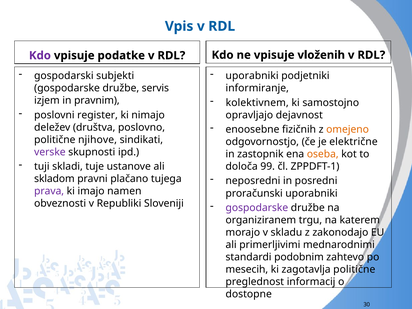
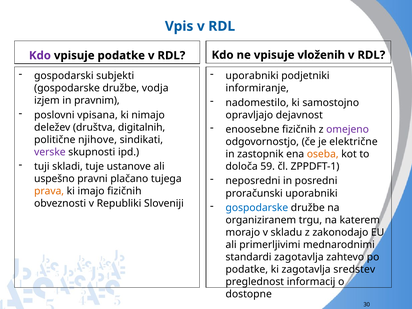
servis: servis -> vodja
kolektivnem: kolektivnem -> nadomestilo
register: register -> vpisana
omejeno colour: orange -> purple
poslovno: poslovno -> digitalnih
99: 99 -> 59
skladom: skladom -> uspešno
prava colour: purple -> orange
imajo namen: namen -> fizičnih
gospodarske at (257, 208) colour: purple -> blue
standardi podobnim: podobnim -> zagotavlja
mesecih at (247, 269): mesecih -> podatke
zagotavlja politične: politične -> sredstev
